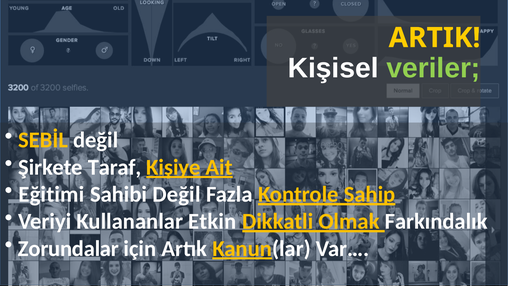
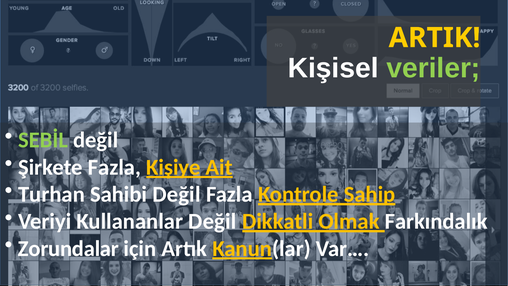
SEBİL colour: yellow -> light green
Şirkete Taraf: Taraf -> Fazla
Eğitimi: Eğitimi -> Turhan
Kullananlar Etkin: Etkin -> Değil
